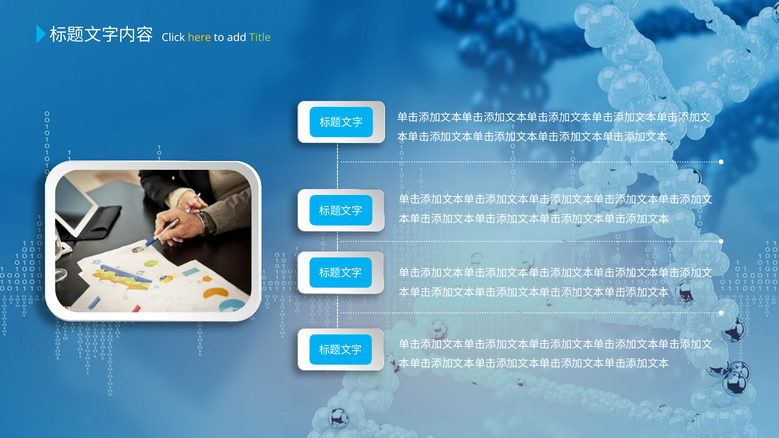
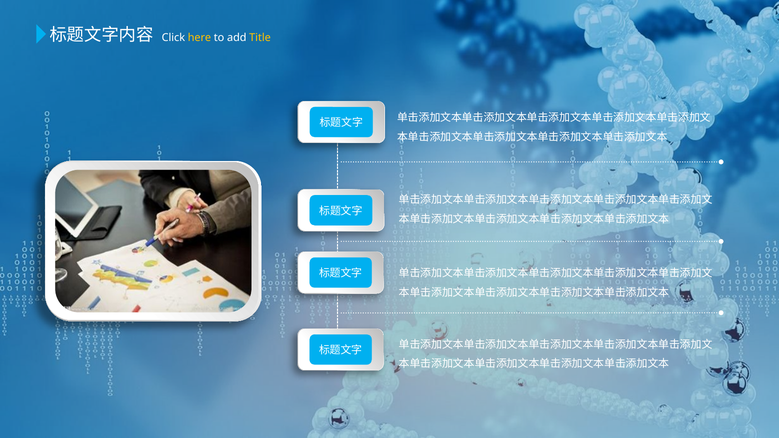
Title colour: light green -> yellow
